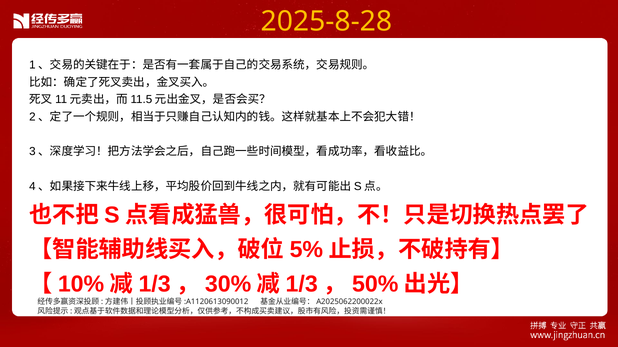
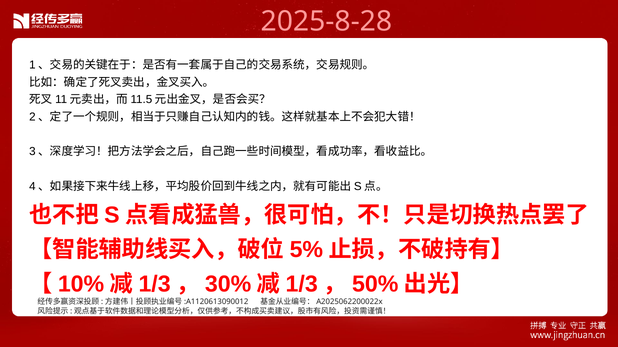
2025-8-28 colour: yellow -> pink
